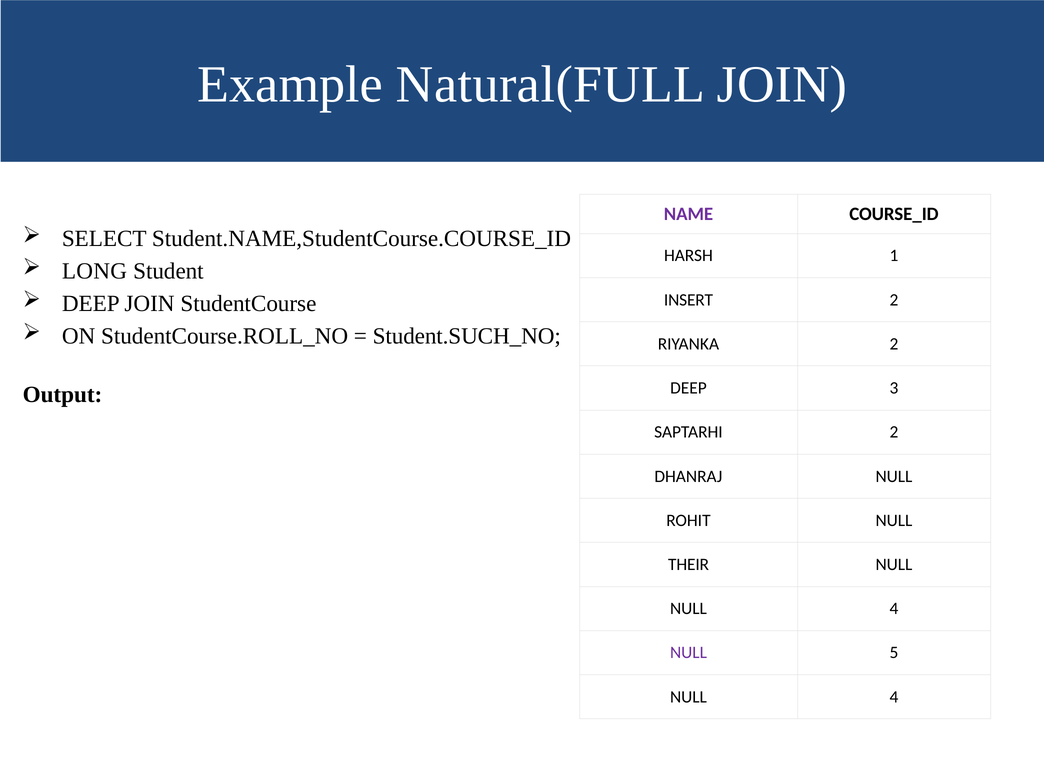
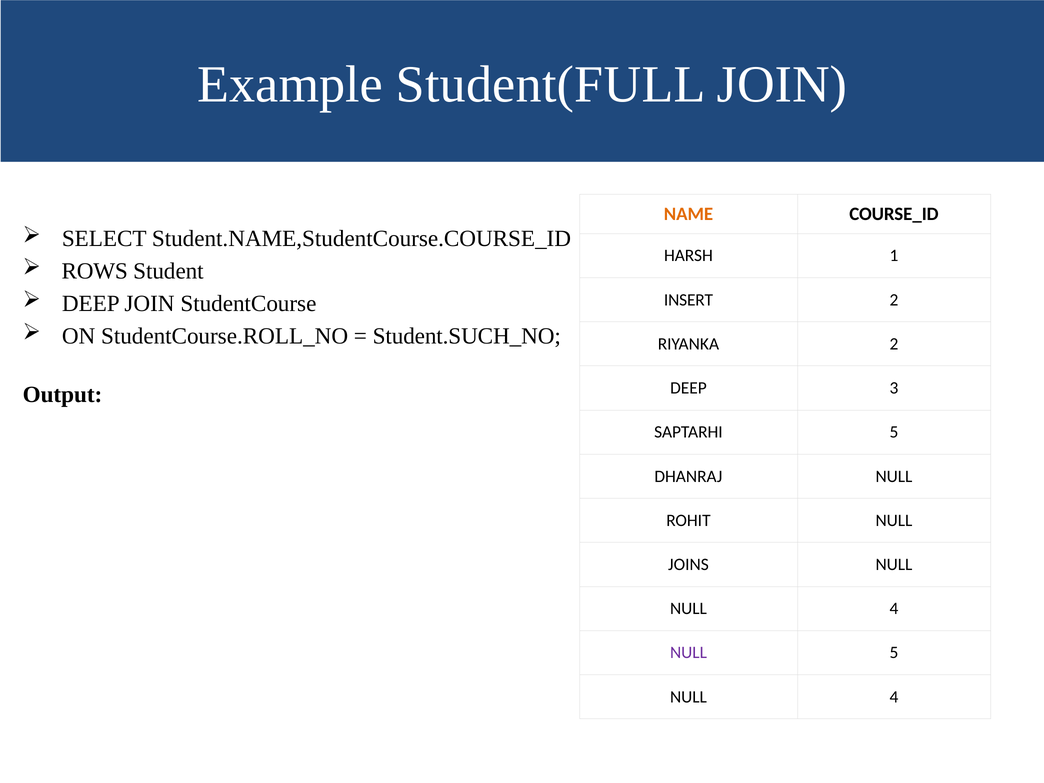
Natural(FULL: Natural(FULL -> Student(FULL
NAME colour: purple -> orange
LONG: LONG -> ROWS
SAPTARHI 2: 2 -> 5
THEIR: THEIR -> JOINS
